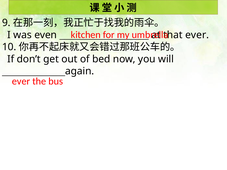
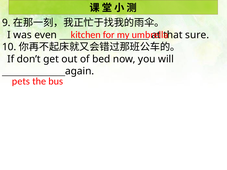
that ever: ever -> sure
ever at (21, 81): ever -> pets
